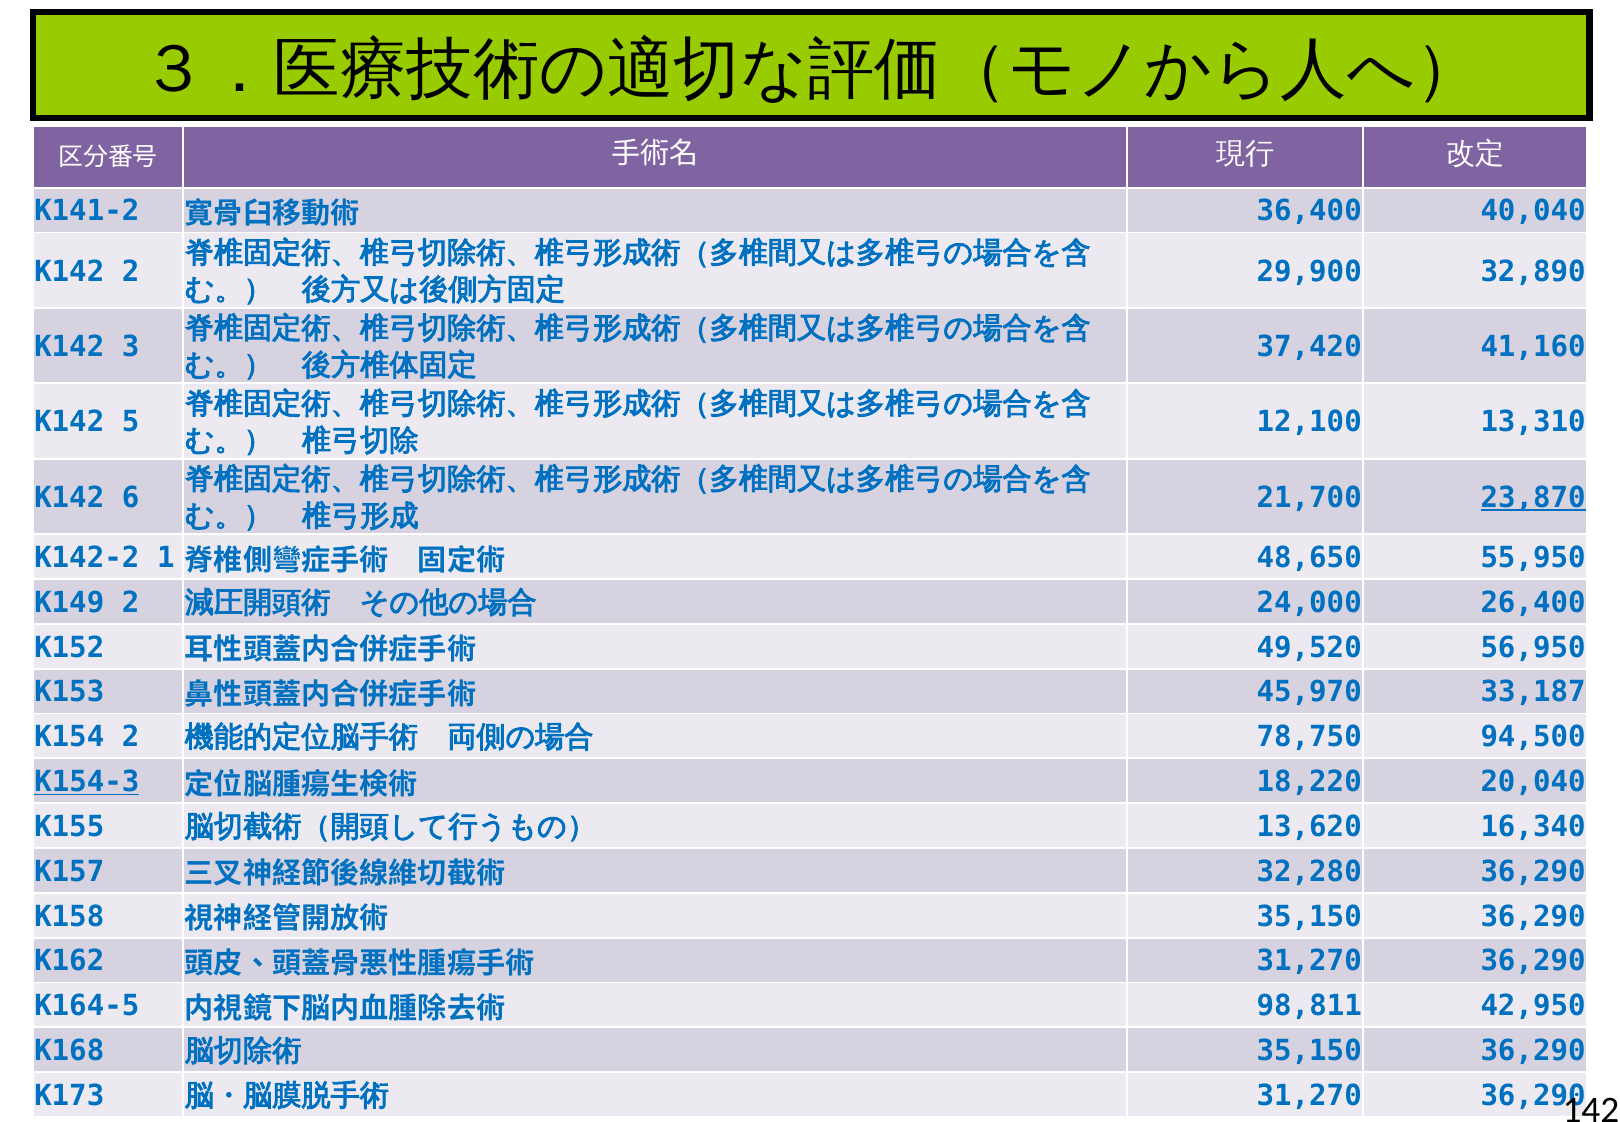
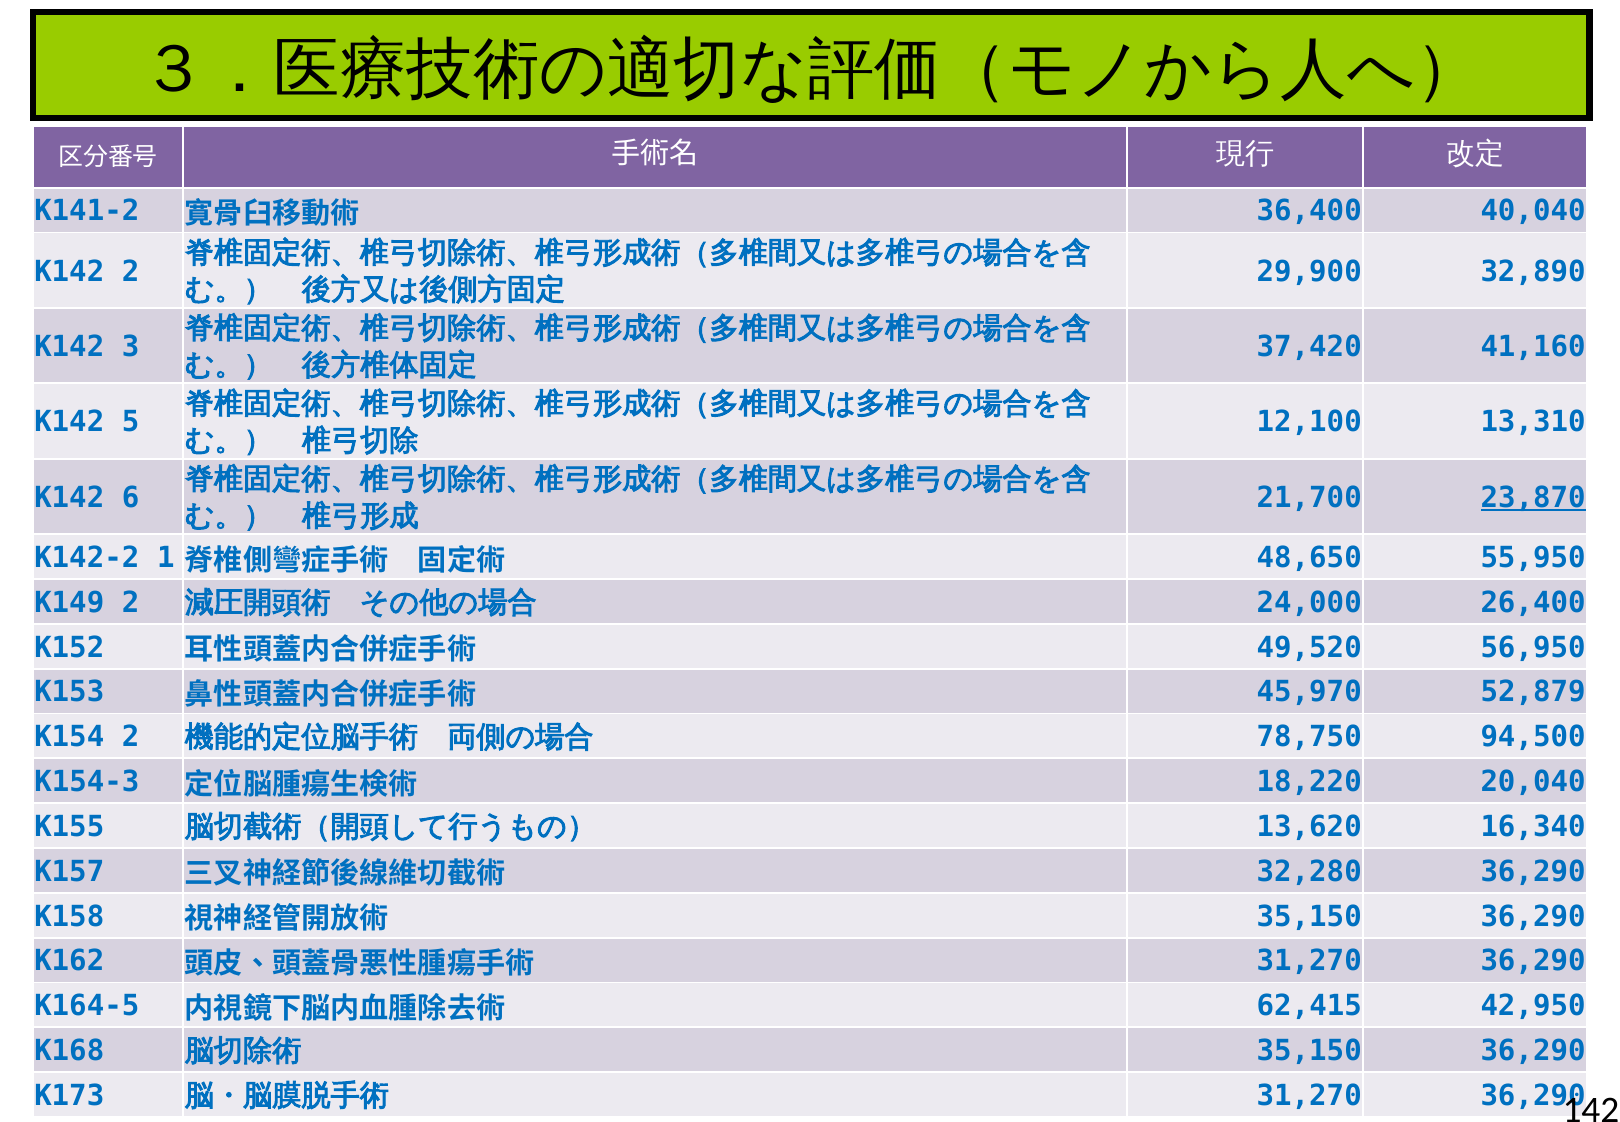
33,187: 33,187 -> 52,879
K154-3 underline: present -> none
98,811: 98,811 -> 62,415
